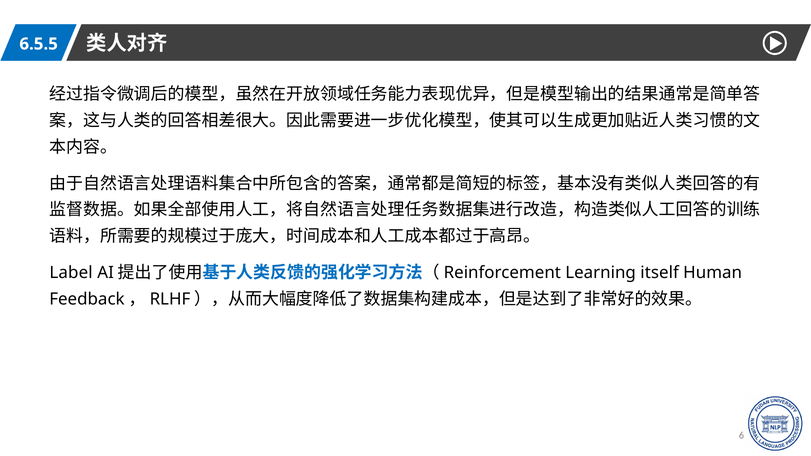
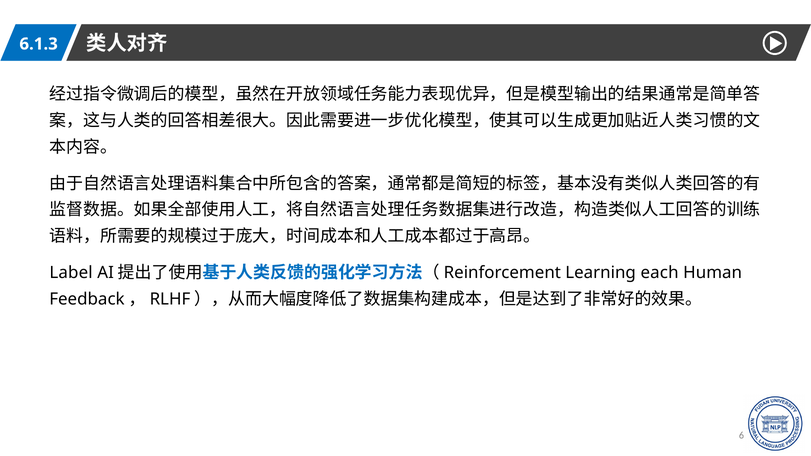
6.5.5: 6.5.5 -> 6.1.3
itself: itself -> each
